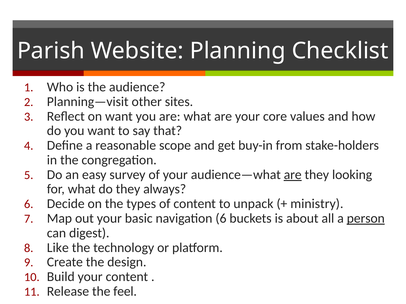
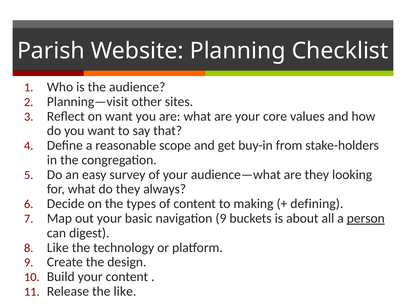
are at (293, 175) underline: present -> none
unpack: unpack -> making
ministry: ministry -> defining
navigation 6: 6 -> 9
the feel: feel -> like
